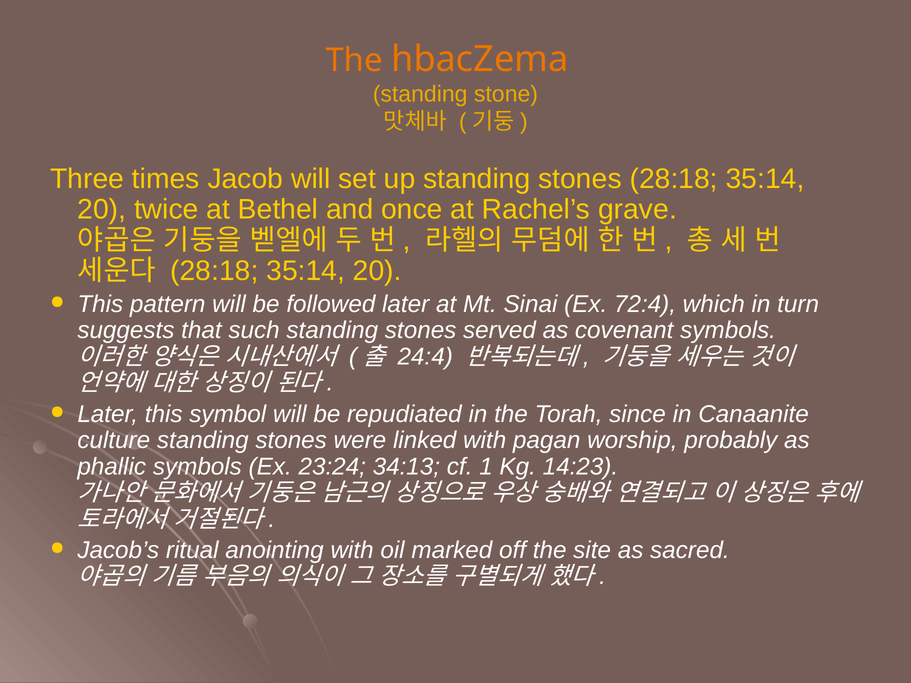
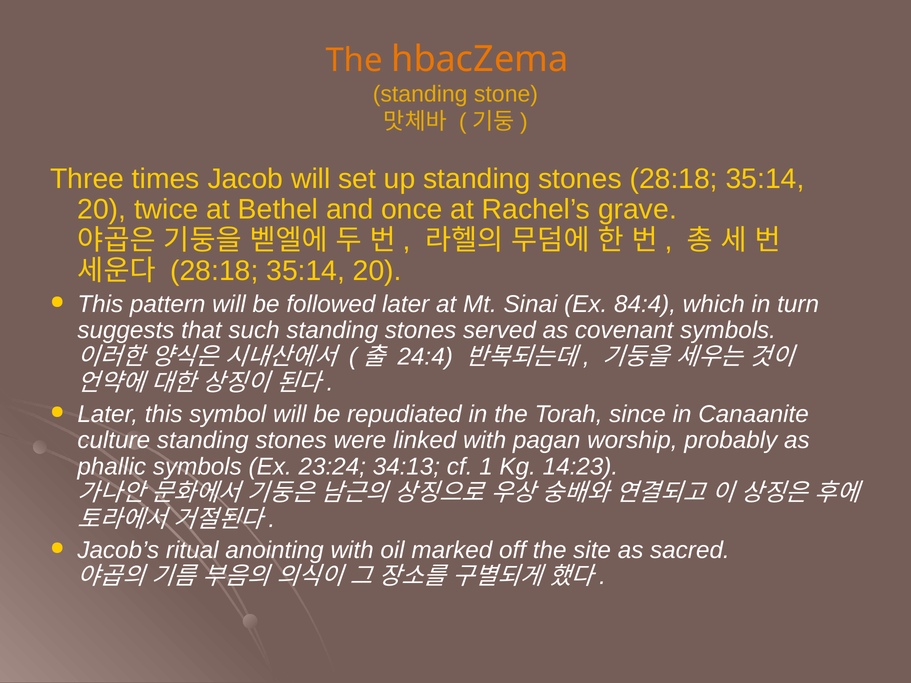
72:4: 72:4 -> 84:4
